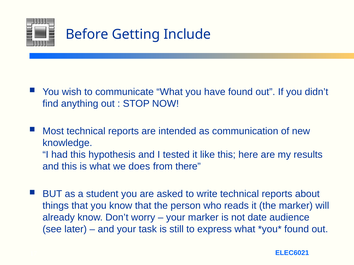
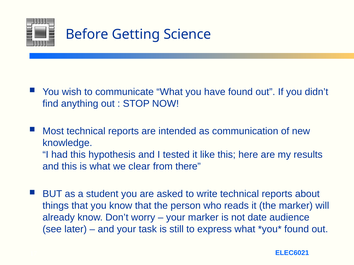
Include: Include -> Science
does: does -> clear
